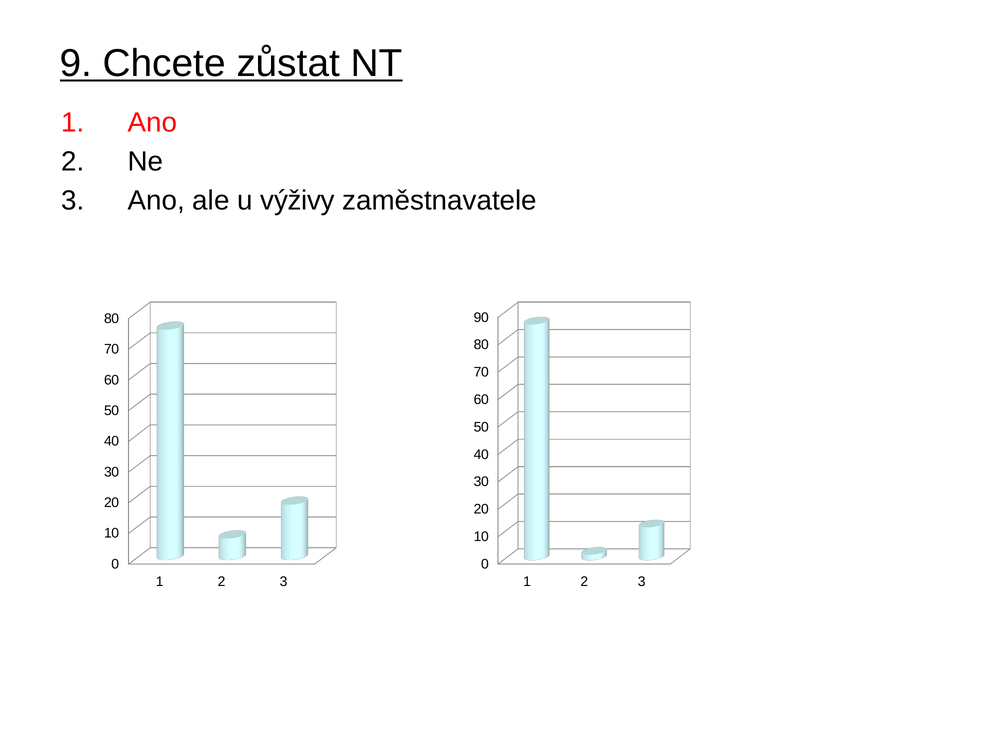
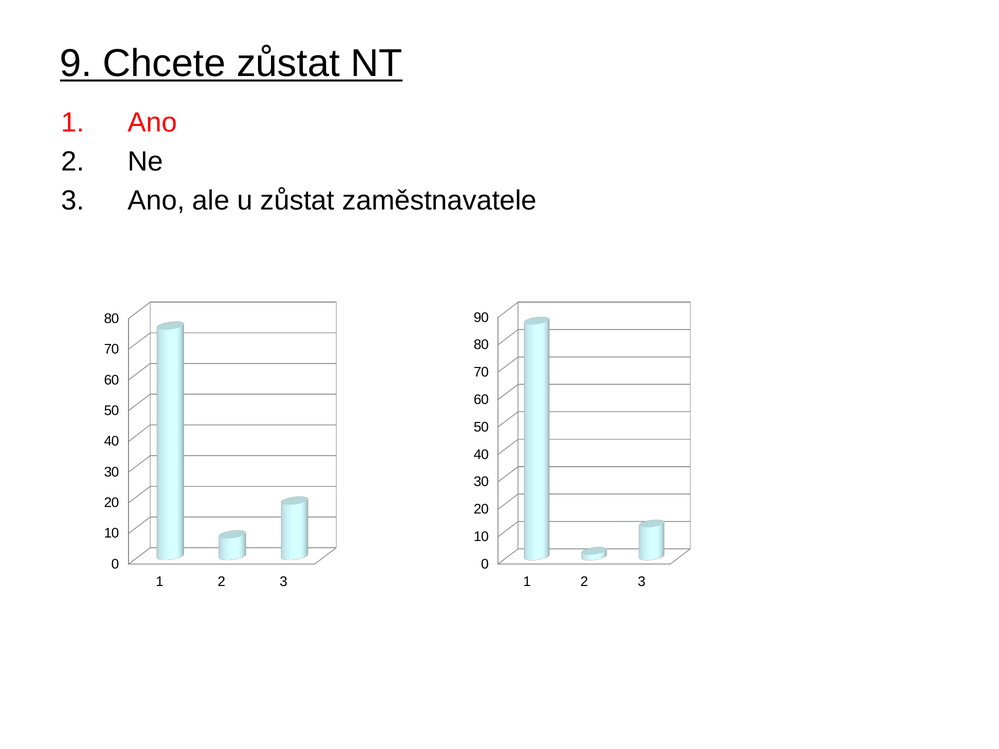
u výživy: výživy -> zůstat
